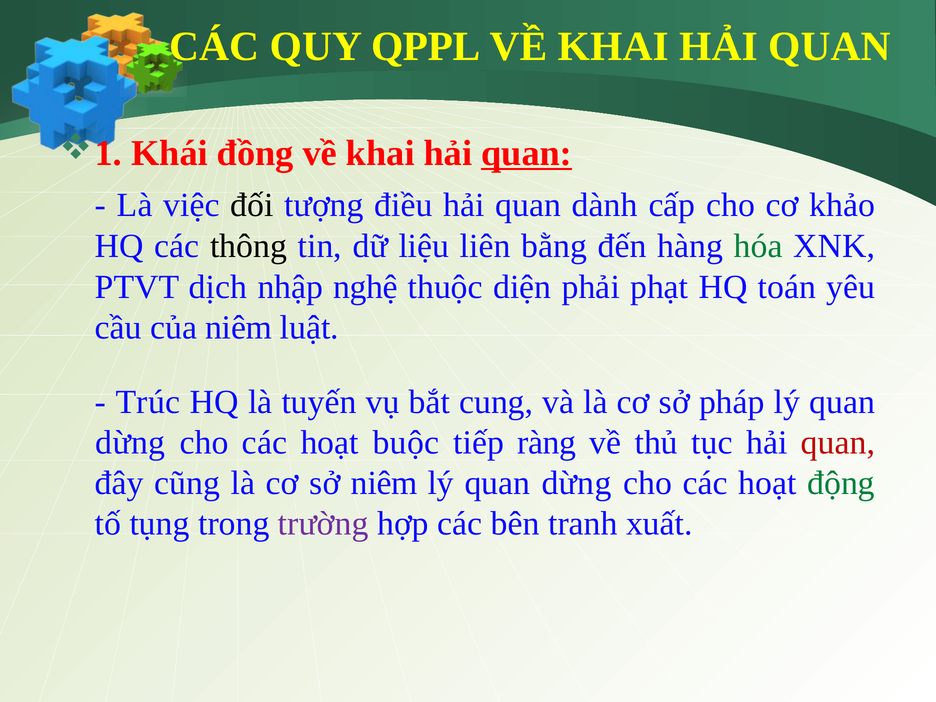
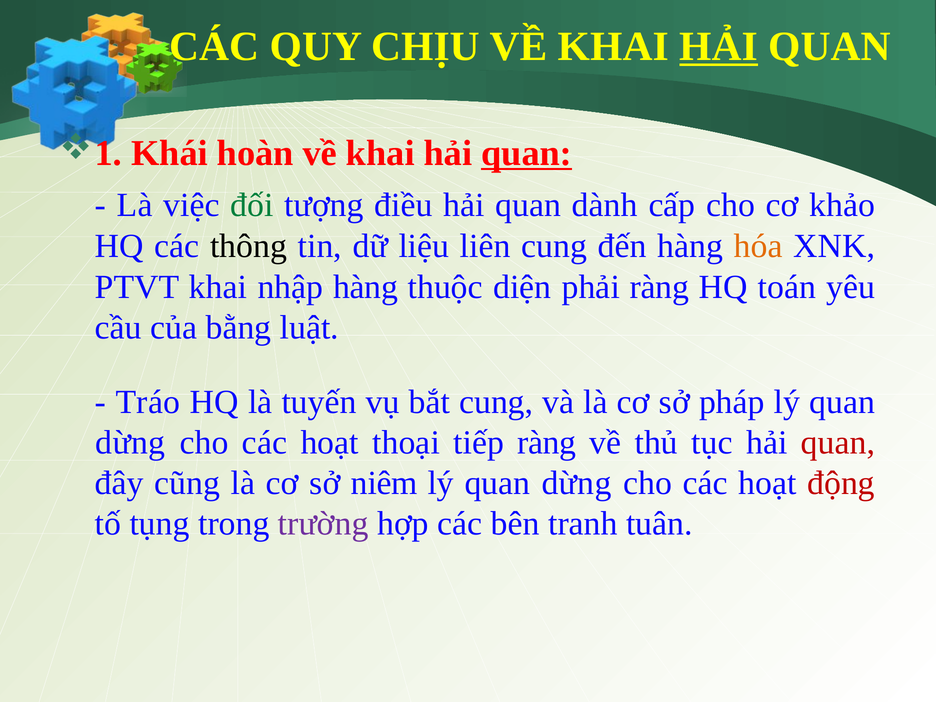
QPPL: QPPL -> CHỊU
HẢI at (719, 47) underline: none -> present
đồng: đồng -> hoàn
đối colour: black -> green
liên bằng: bằng -> cung
hóa colour: green -> orange
PTVT dịch: dịch -> khai
nhập nghệ: nghệ -> hàng
phải phạt: phạt -> ràng
của niêm: niêm -> bằng
Trúc: Trúc -> Tráo
buộc: buộc -> thoại
động colour: green -> red
xuất: xuất -> tuân
